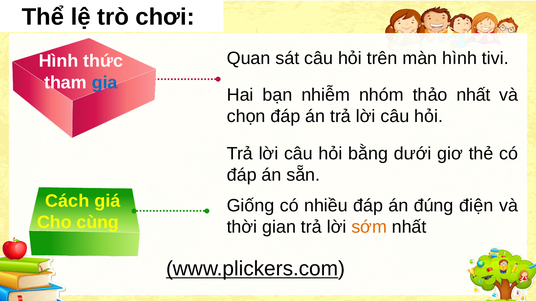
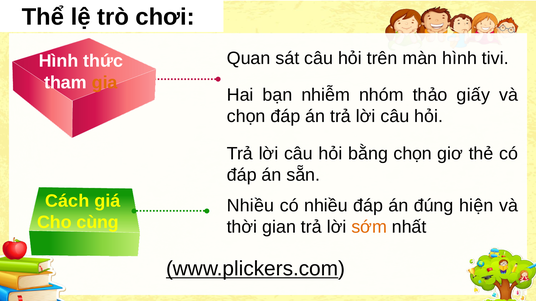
gia colour: blue -> orange
thảo nhất: nhất -> giấy
bằng dưới: dưới -> chọn
Giống at (251, 206): Giống -> Nhiều
điện: điện -> hiện
